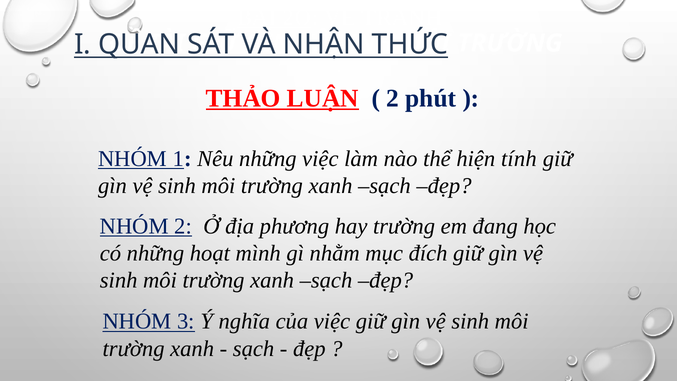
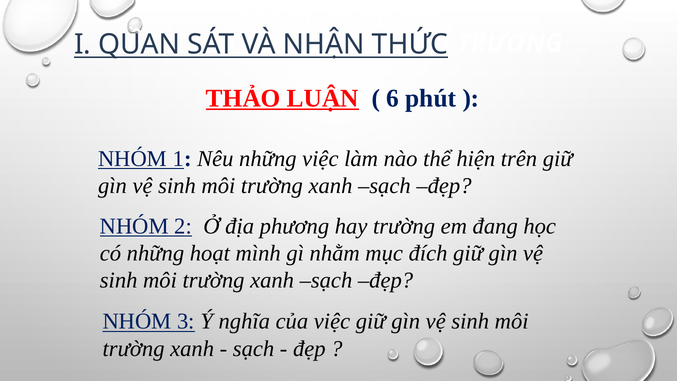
2 at (393, 98): 2 -> 6
tính: tính -> trên
